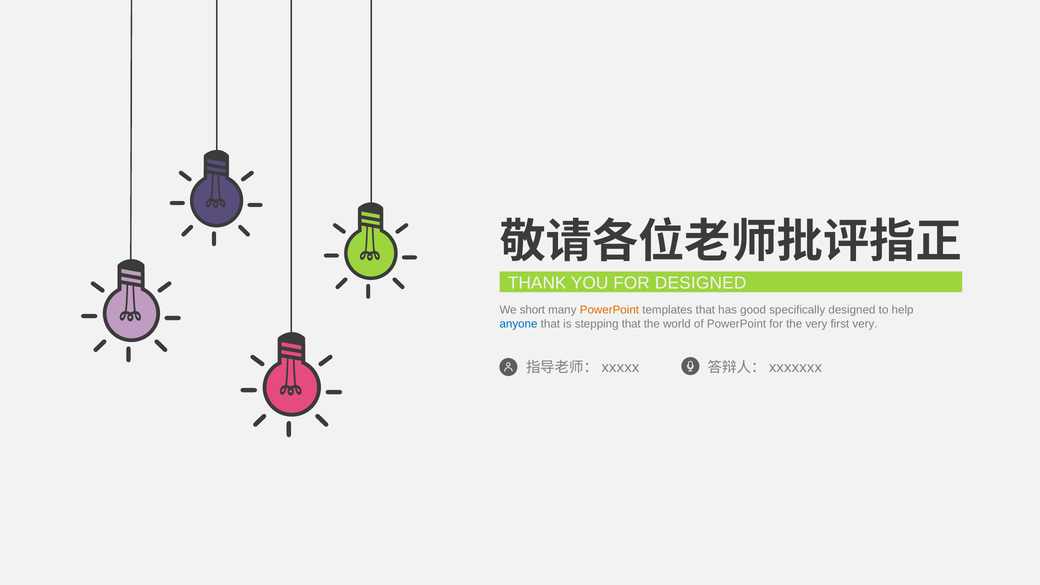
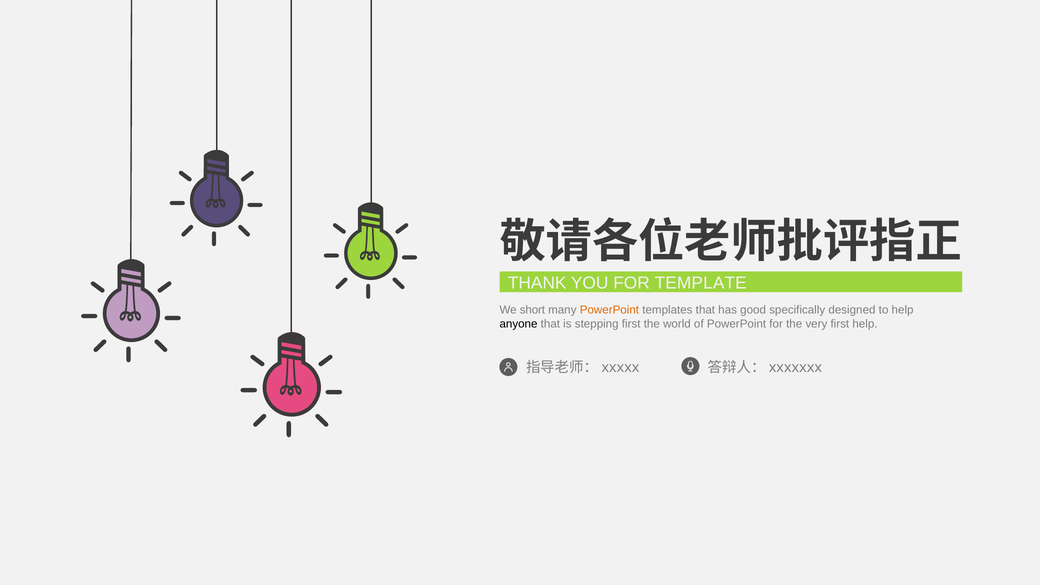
FOR DESIGNED: DESIGNED -> TEMPLATE
anyone colour: blue -> black
stepping that: that -> first
first very: very -> help
